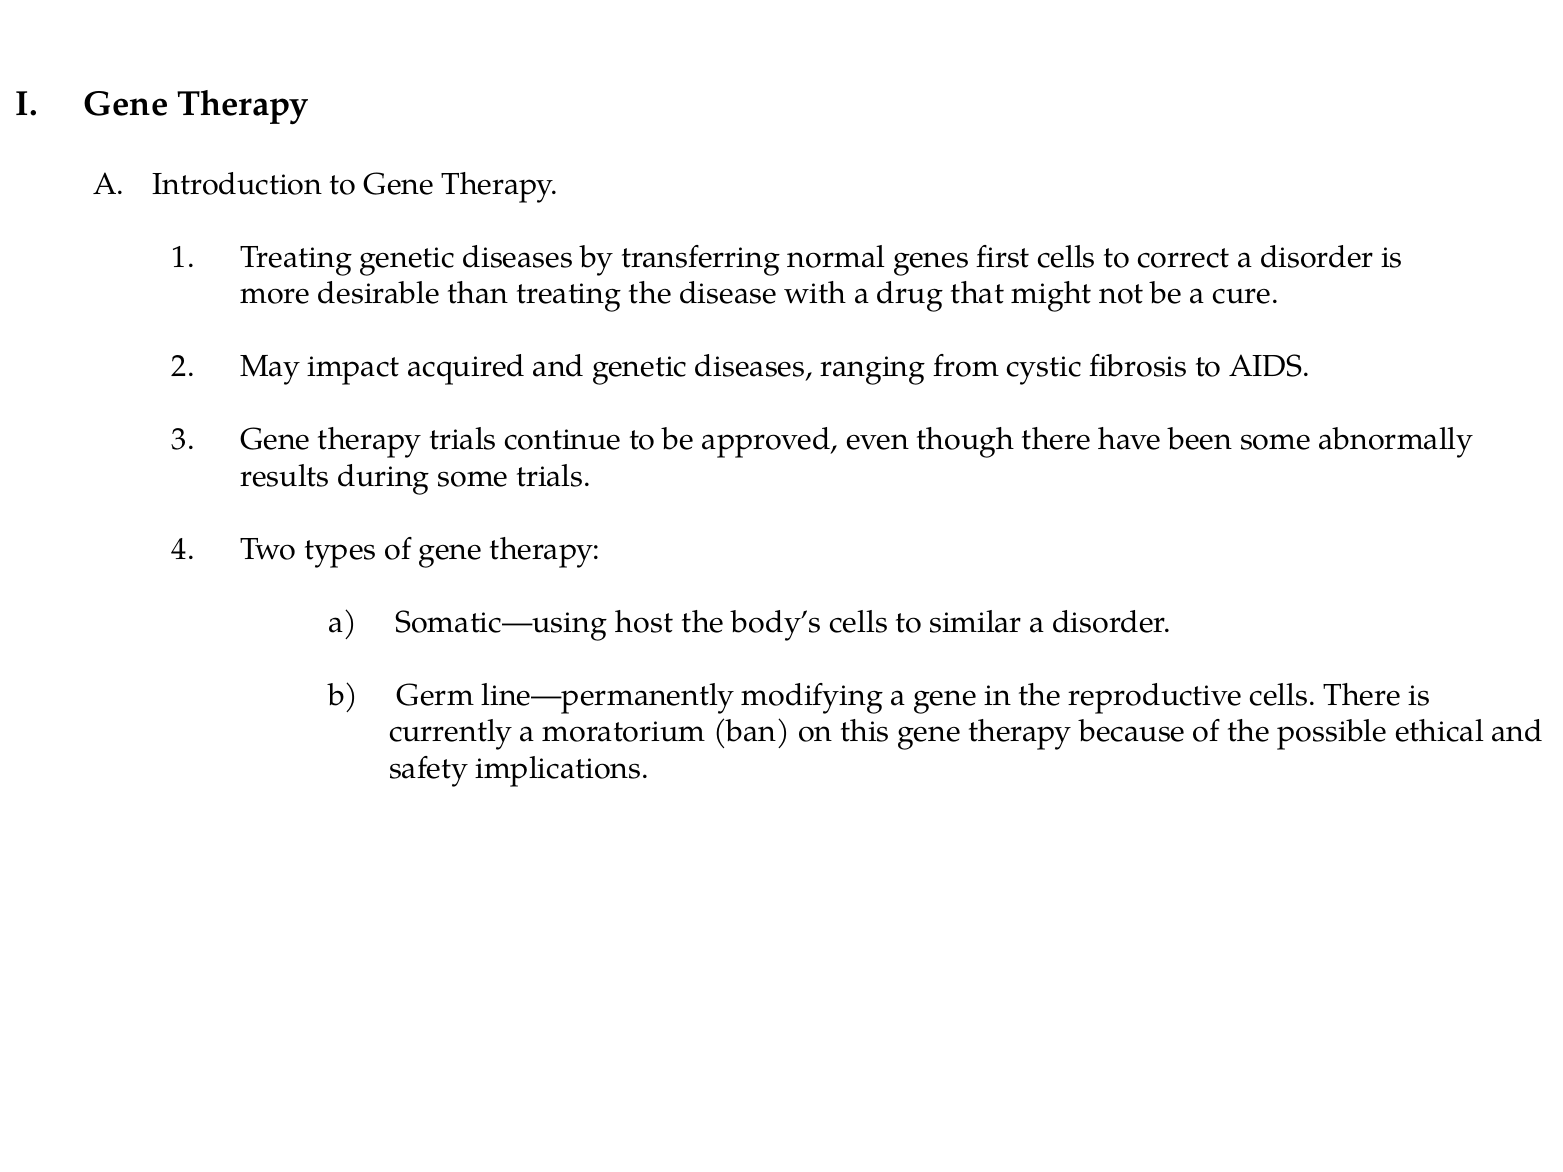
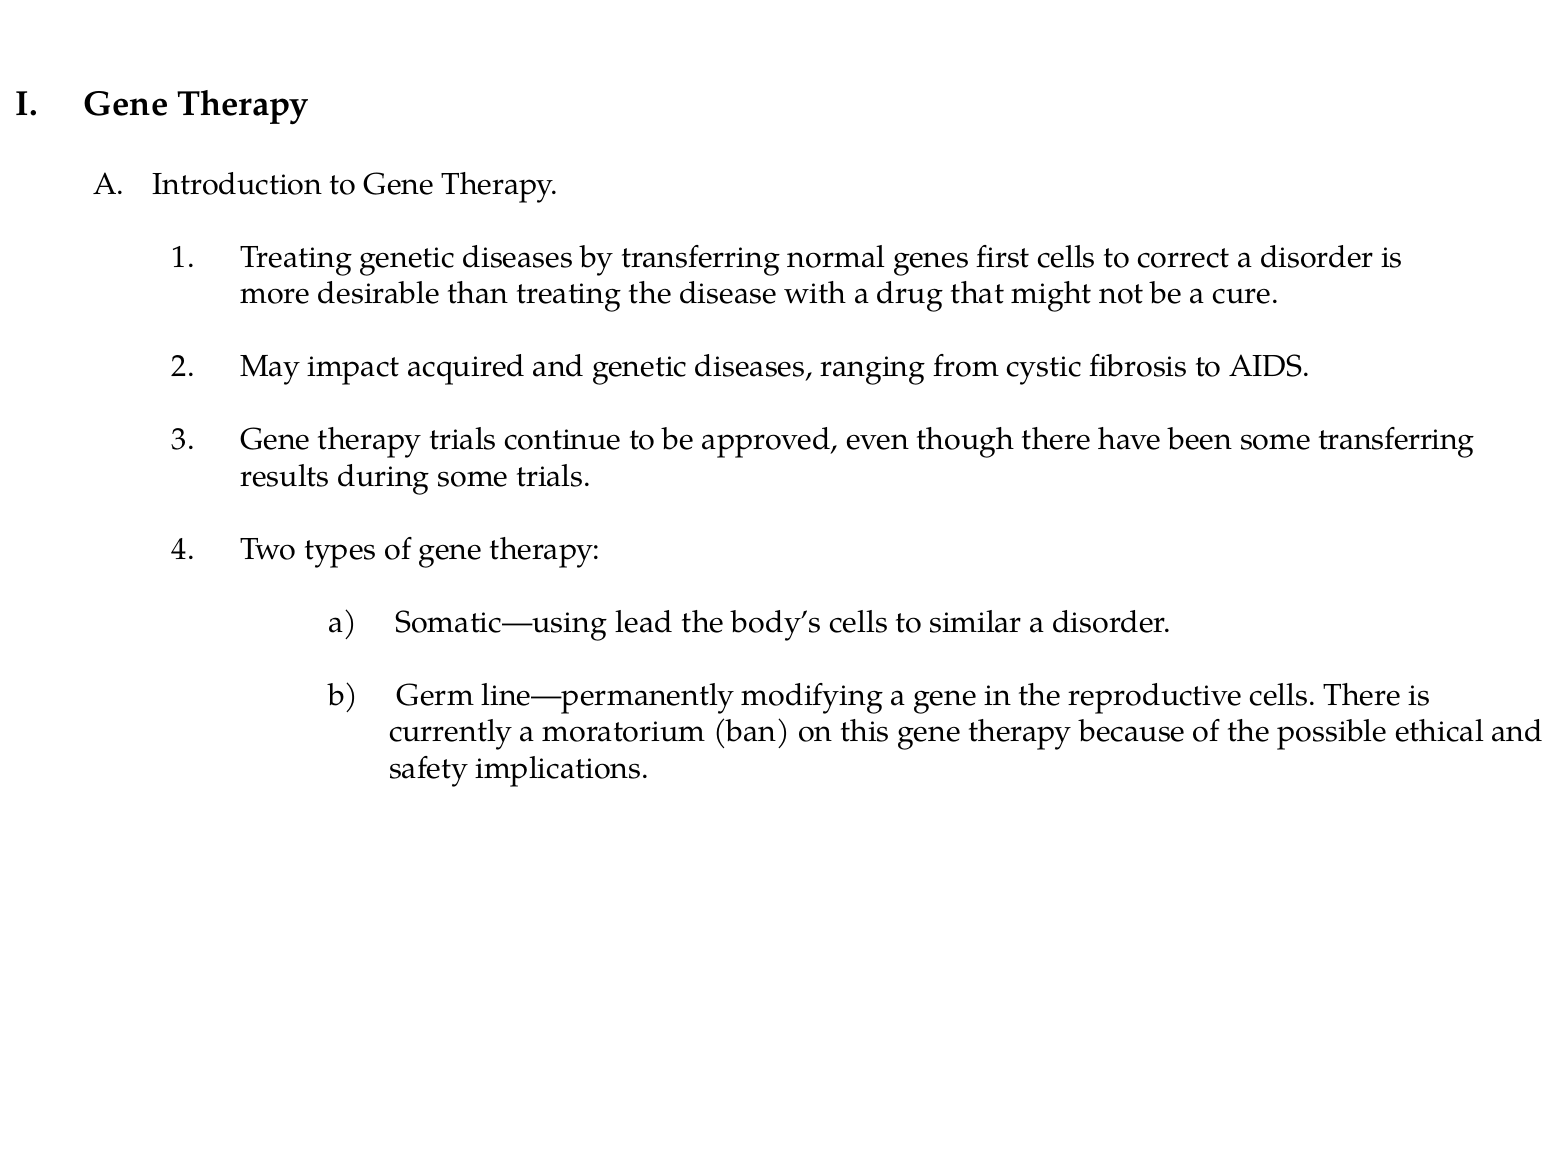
some abnormally: abnormally -> transferring
host: host -> lead
